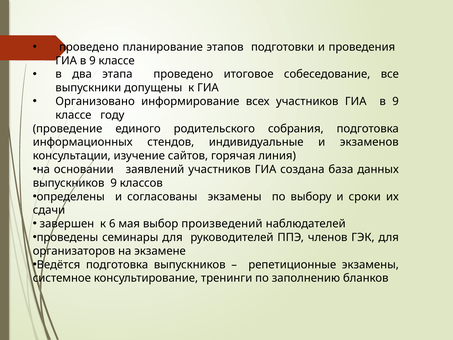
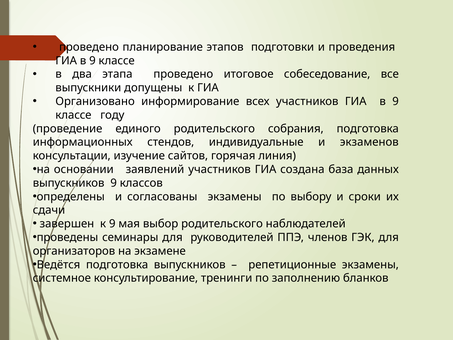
к 6: 6 -> 9
выбор произведений: произведений -> родительского
